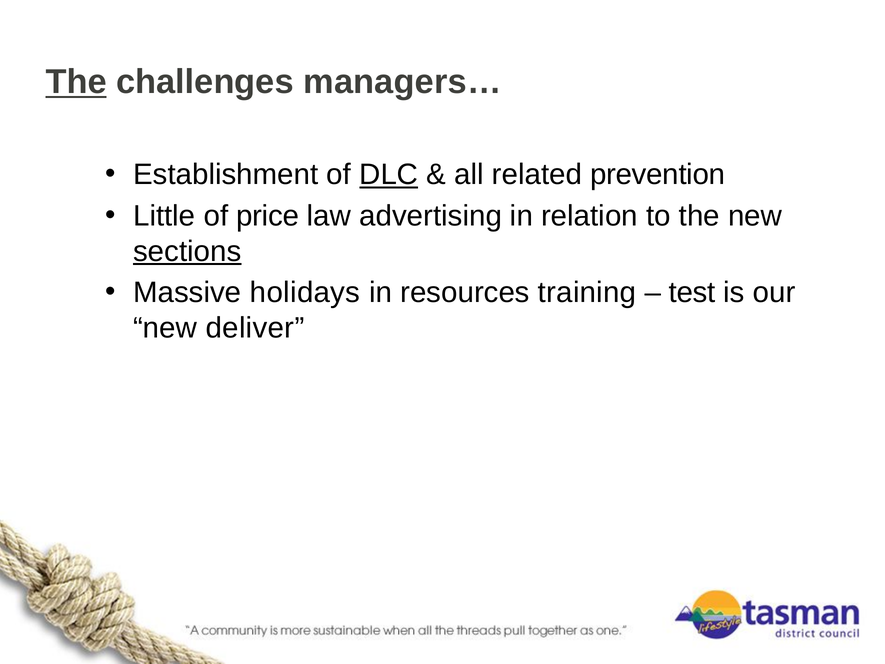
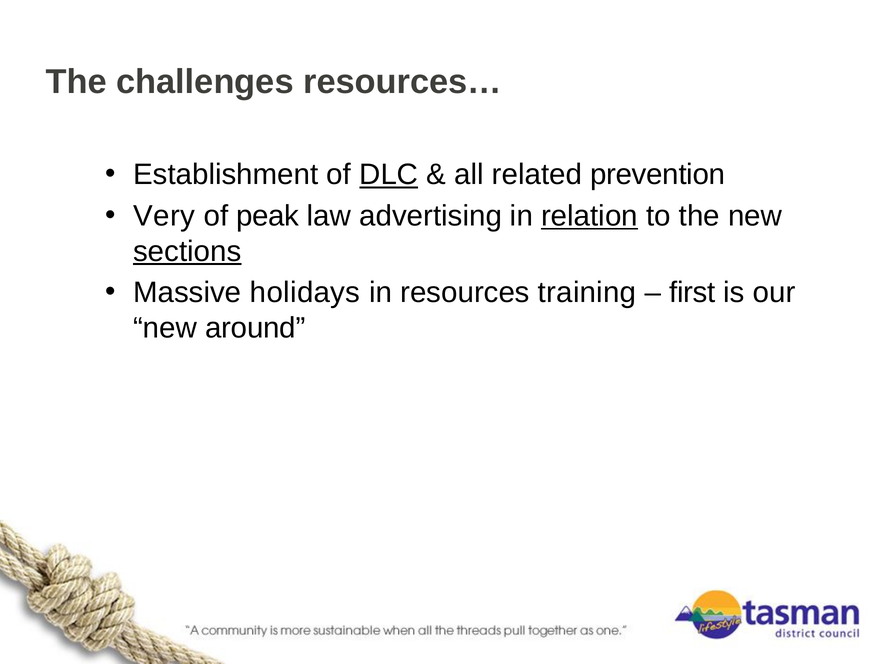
The at (76, 82) underline: present -> none
managers…: managers… -> resources…
Little: Little -> Very
price: price -> peak
relation underline: none -> present
test: test -> first
deliver: deliver -> around
